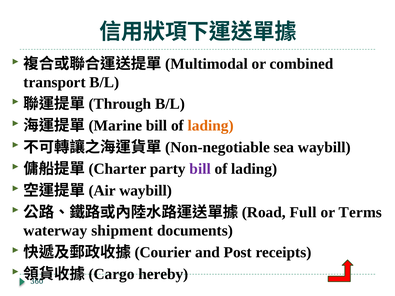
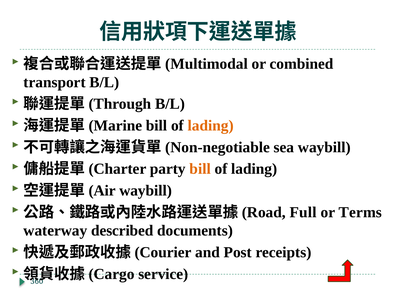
bill at (200, 169) colour: purple -> orange
shipment: shipment -> described
hereby: hereby -> service
